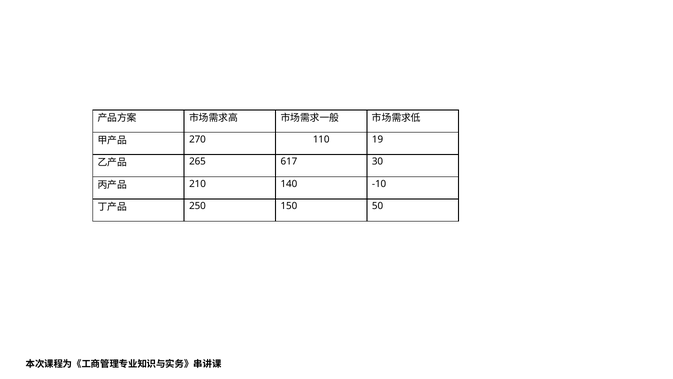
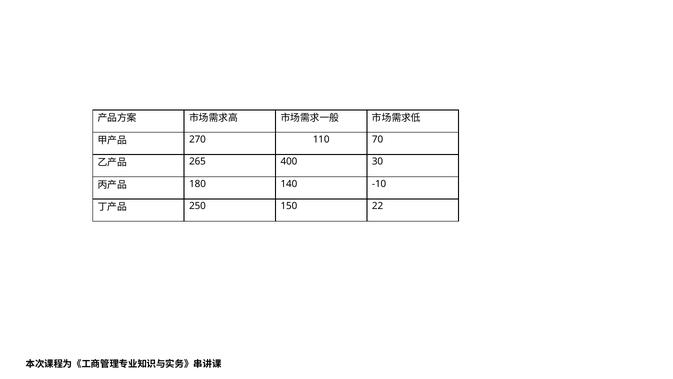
19: 19 -> 70
617: 617 -> 400
210: 210 -> 180
50: 50 -> 22
